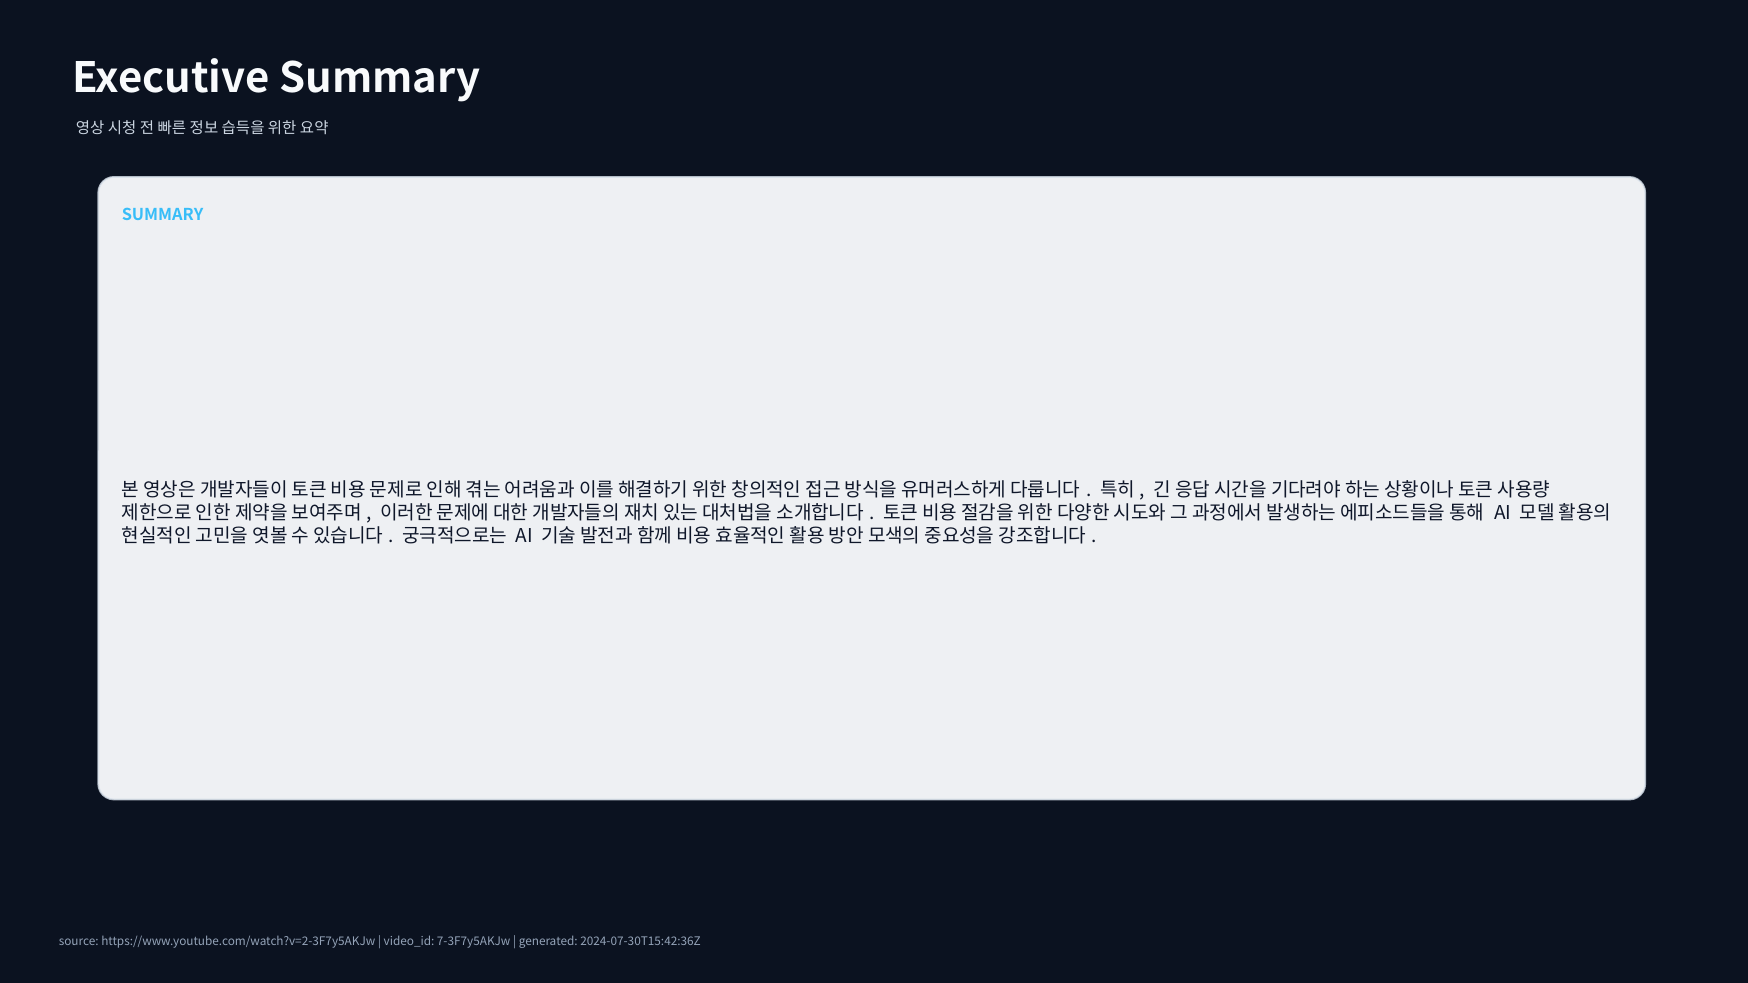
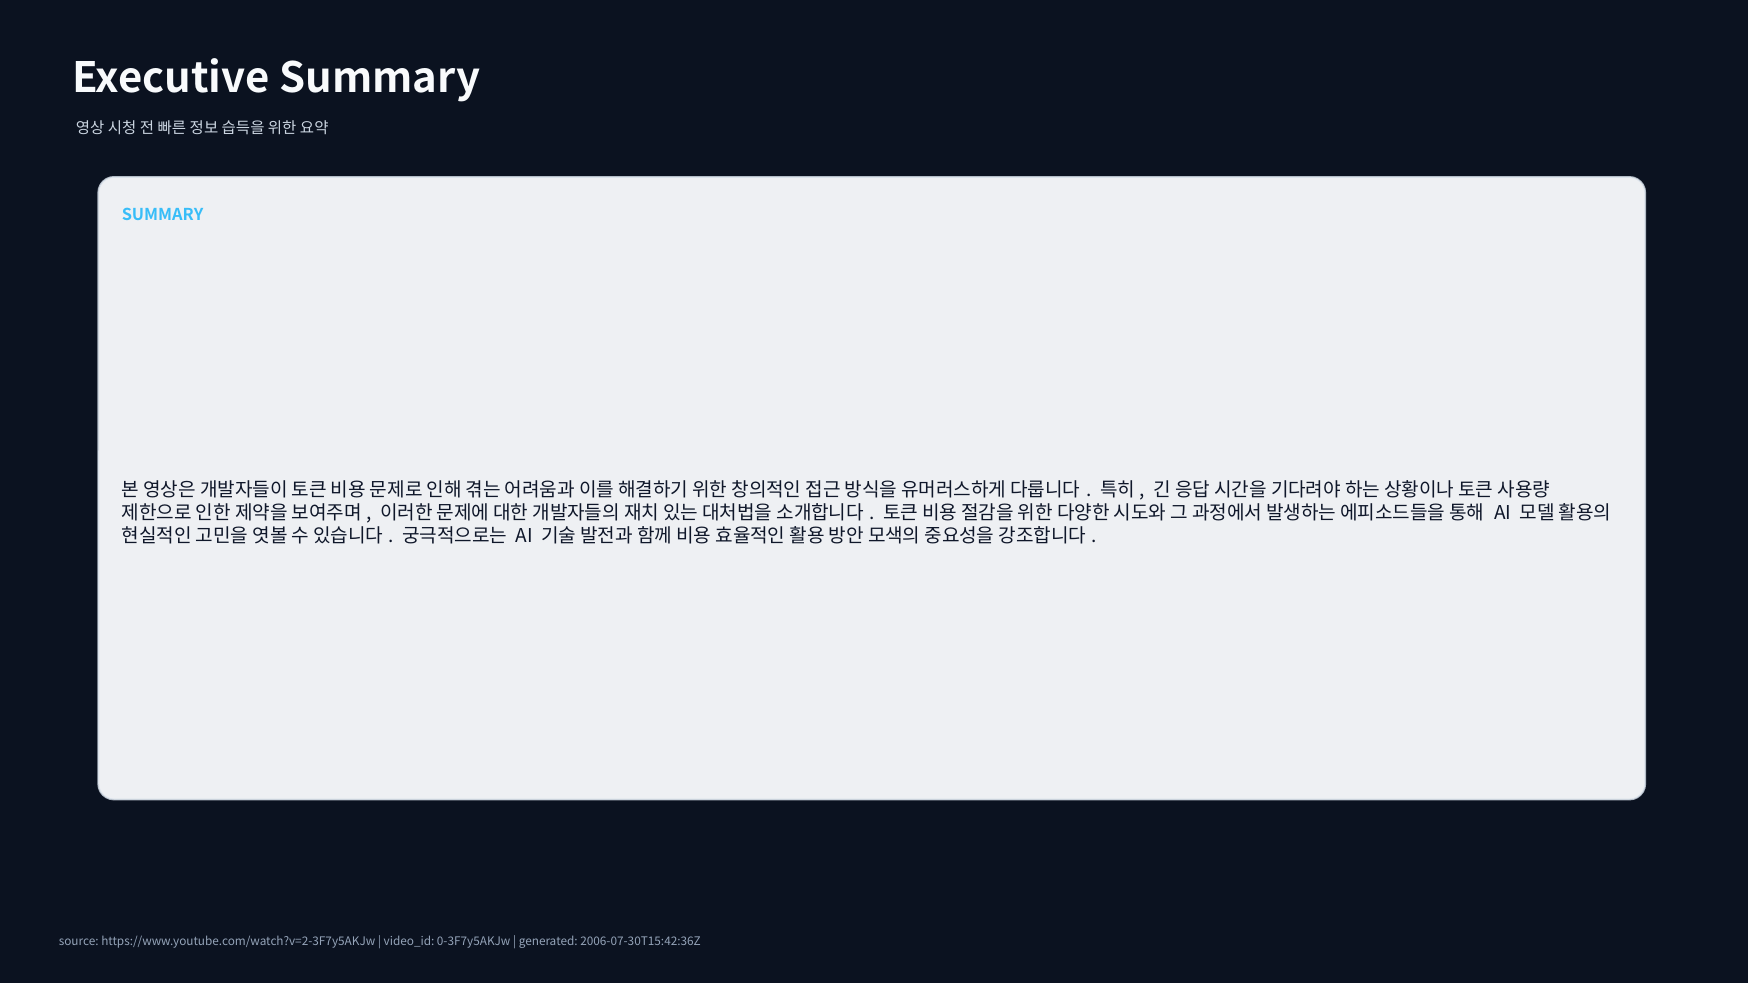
7-3F7y5AKJw: 7-3F7y5AKJw -> 0-3F7y5AKJw
2024-07-30T15:42:36Z: 2024-07-30T15:42:36Z -> 2006-07-30T15:42:36Z
